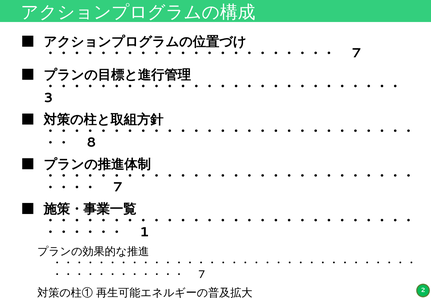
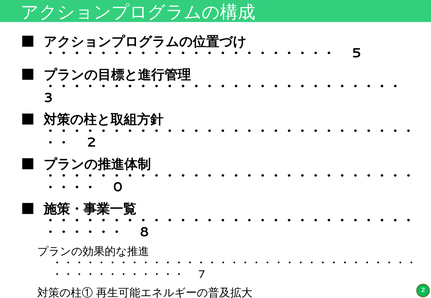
7 at (357, 53): 7 -> 5
8 at (91, 143): 8 -> 2
7 at (118, 188): 7 -> 0
1 at (144, 232): 1 -> 8
